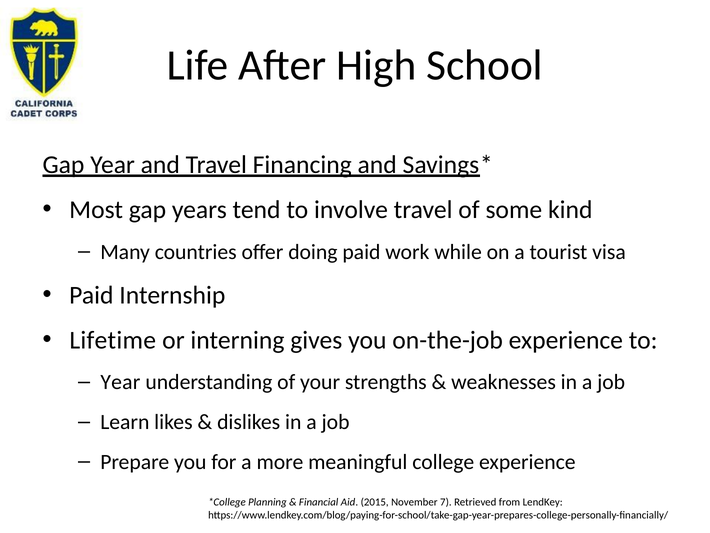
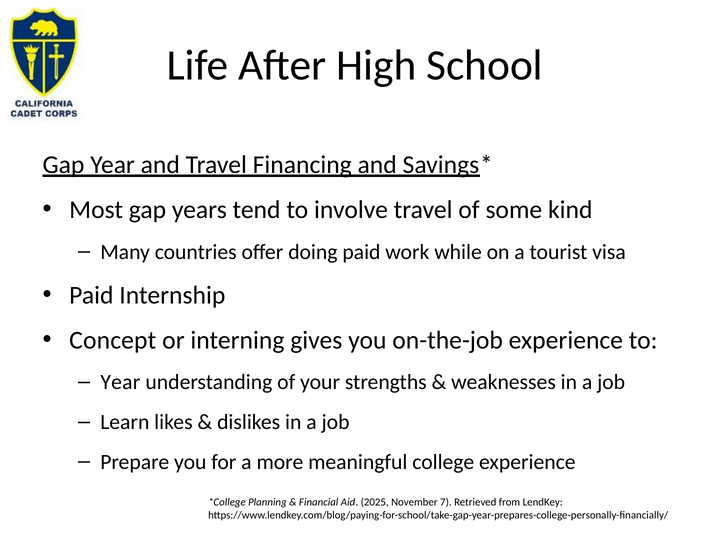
Lifetime: Lifetime -> Concept
2015: 2015 -> 2025
